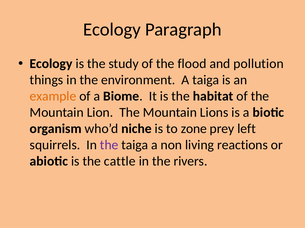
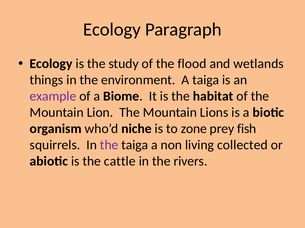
pollution: pollution -> wetlands
example colour: orange -> purple
left: left -> fish
reactions: reactions -> collected
